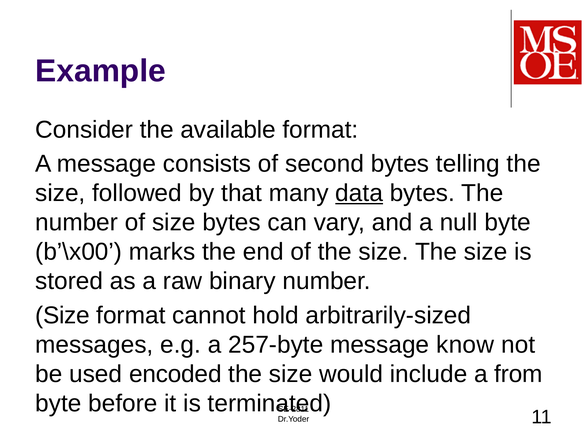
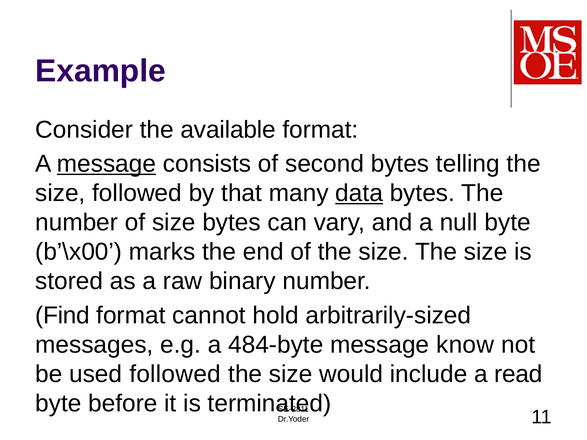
message at (107, 164) underline: none -> present
Size at (62, 316): Size -> Find
257-byte: 257-byte -> 484-byte
used encoded: encoded -> followed
from: from -> read
